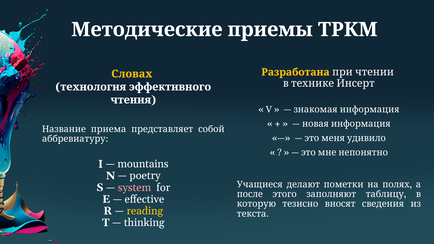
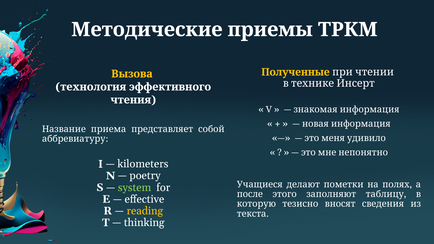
Разработана: Разработана -> Полученные
Словах: Словах -> Вызова
mountains: mountains -> kilometers
system colour: pink -> light green
